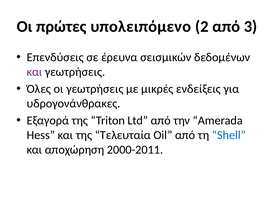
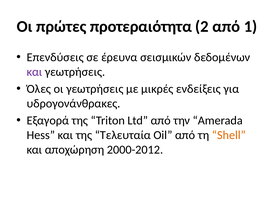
υπολειπόμενο: υπολειπόμενο -> προτεραιότητα
3: 3 -> 1
Shell colour: blue -> orange
2000-2011: 2000-2011 -> 2000-2012
